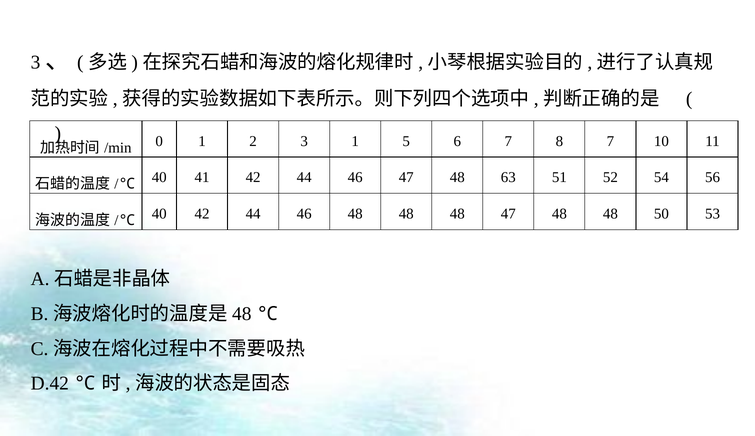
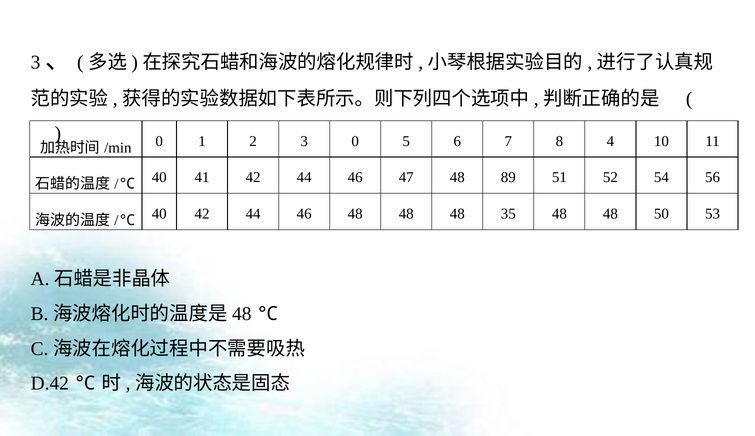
3 1: 1 -> 0
8 7: 7 -> 4
63: 63 -> 89
48 47: 47 -> 35
